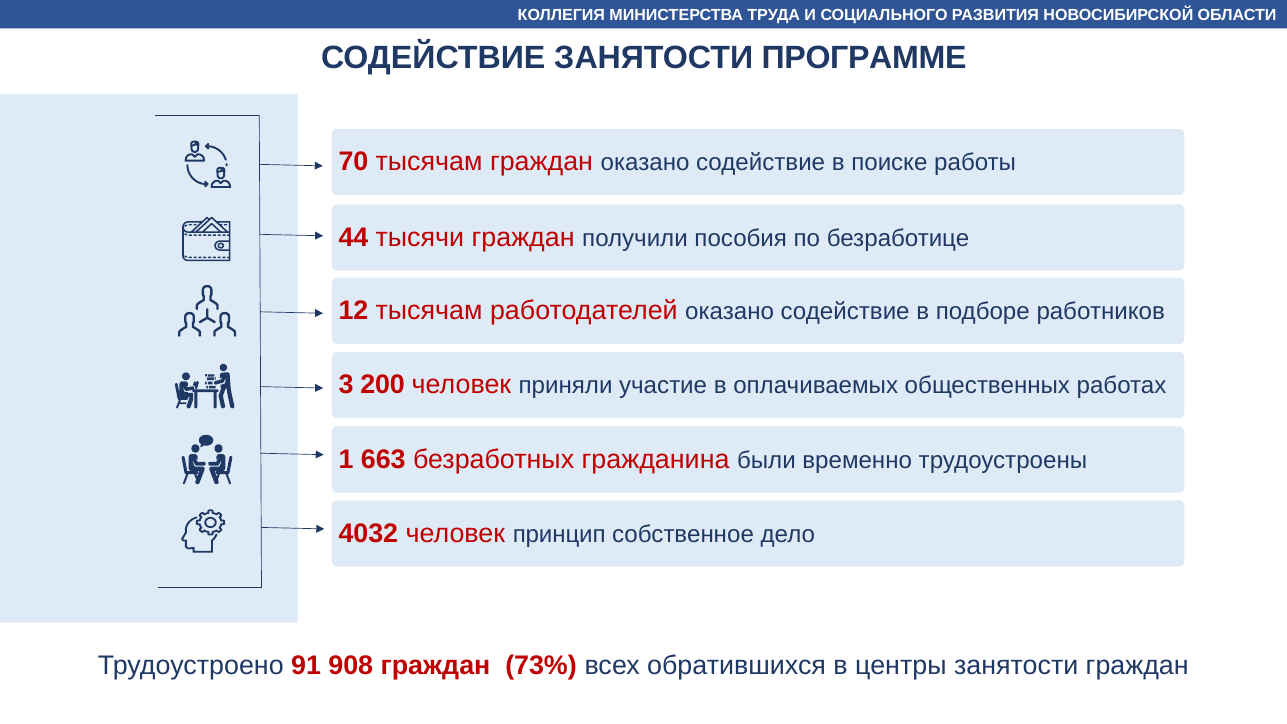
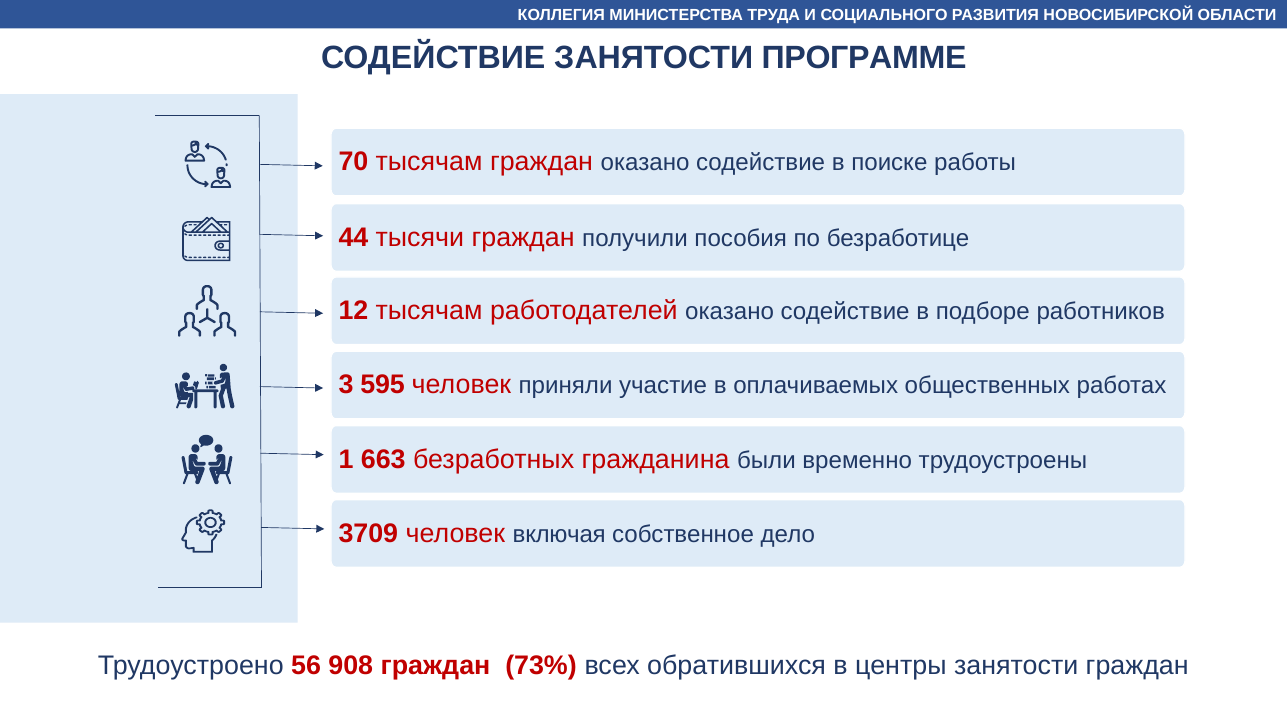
200: 200 -> 595
4032: 4032 -> 3709
принцип: принцип -> включая
91: 91 -> 56
